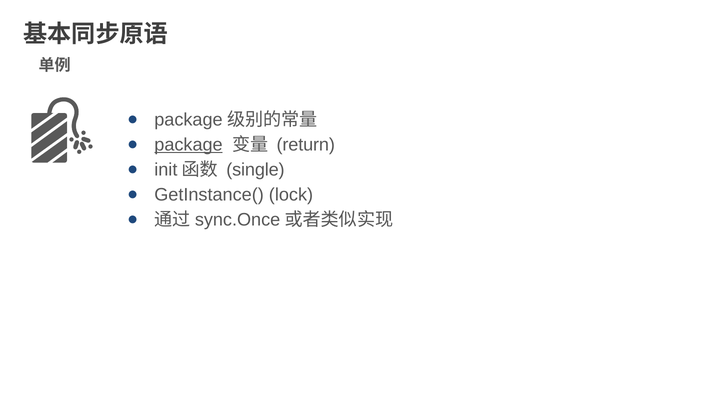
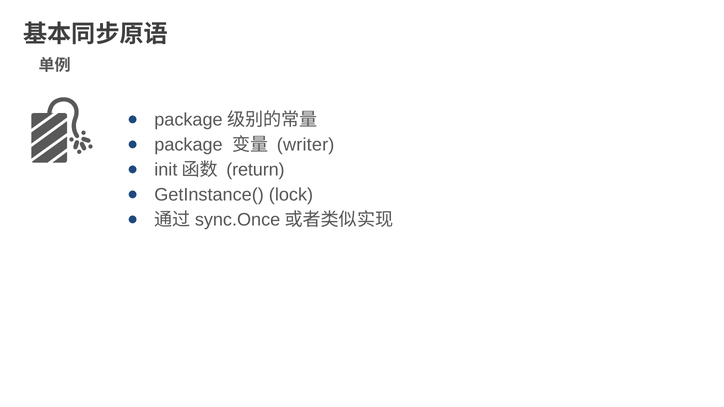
package underline: present -> none
return: return -> writer
single: single -> return
